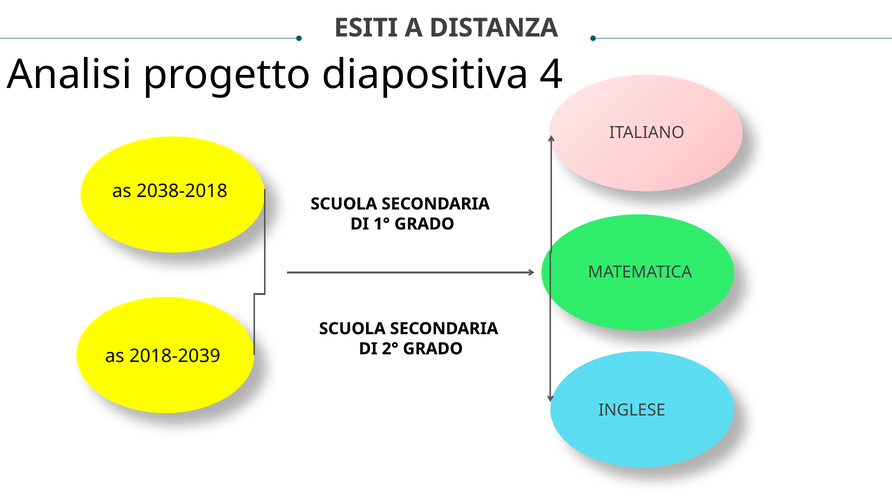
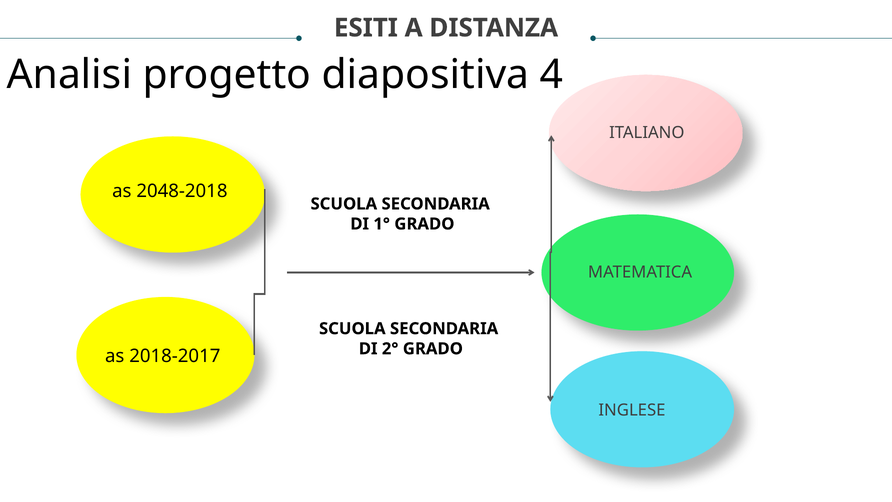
2038-2018: 2038-2018 -> 2048-2018
2018-2039: 2018-2039 -> 2018-2017
